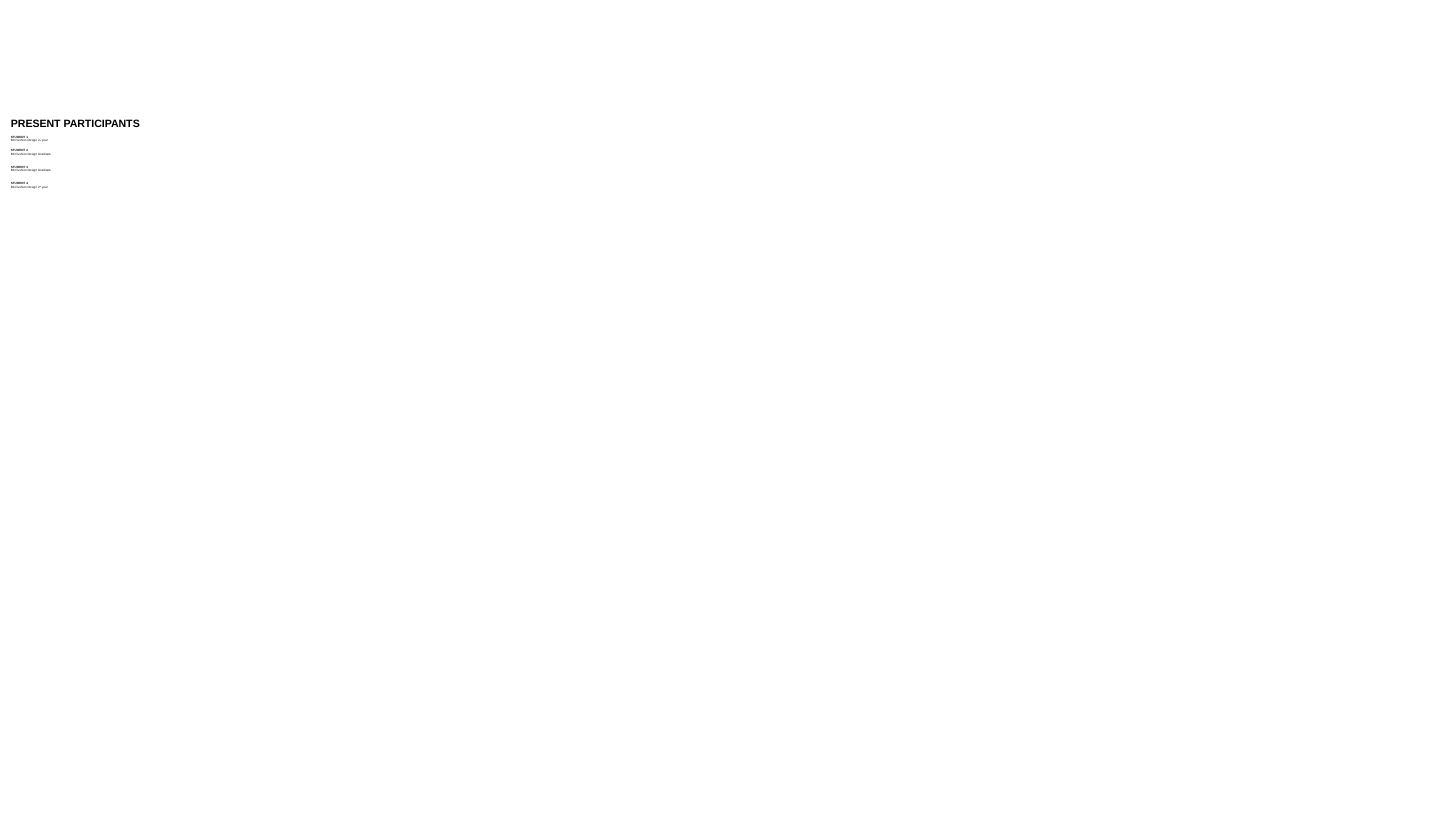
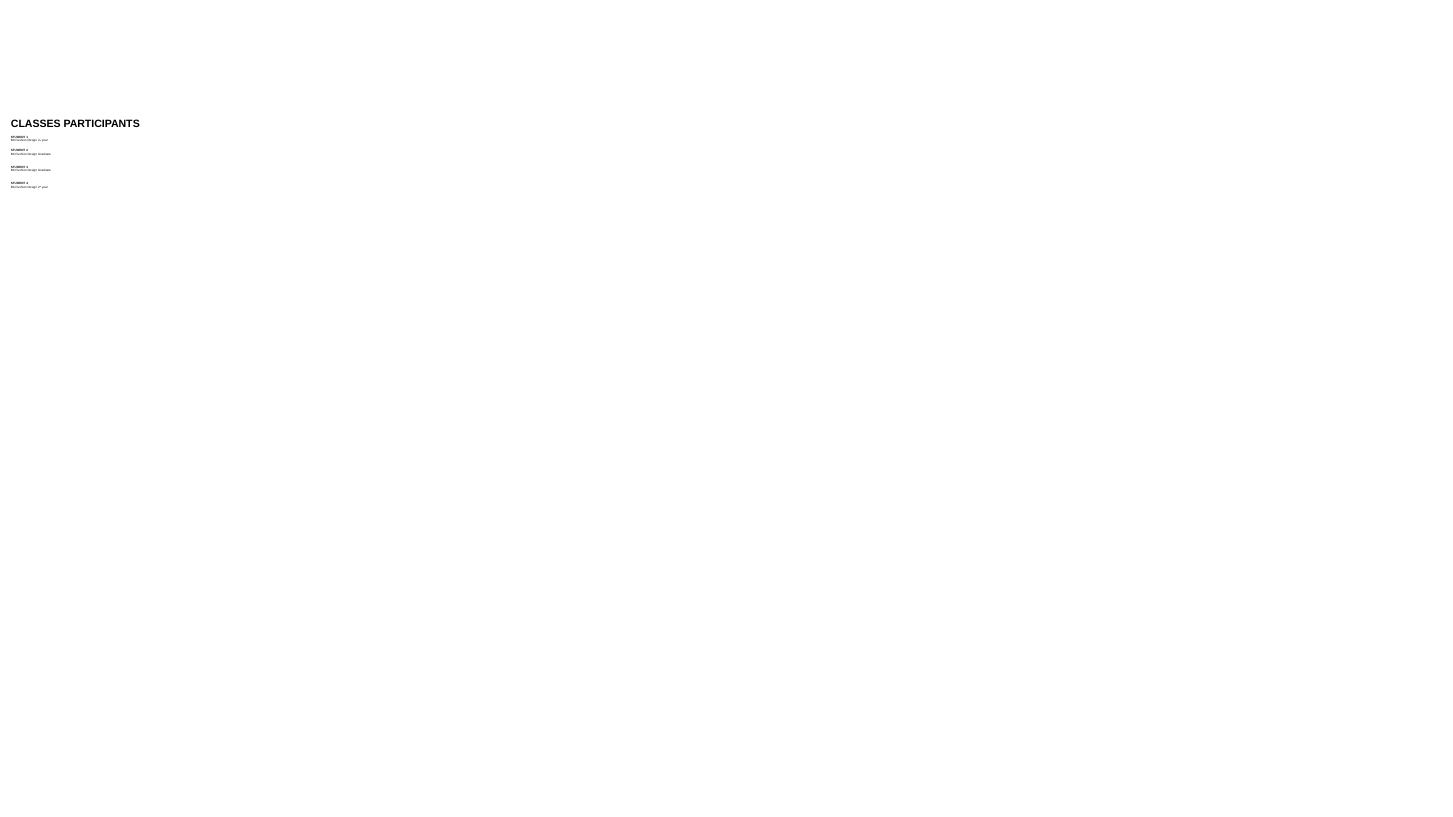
PRESENT: PRESENT -> CLASSES
